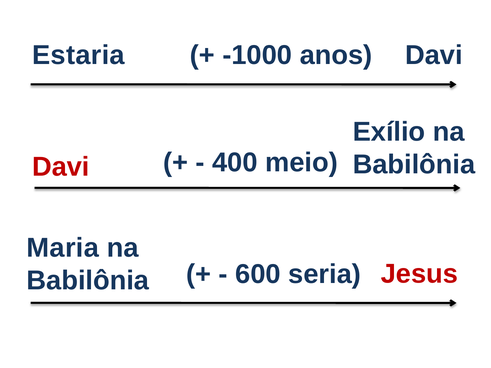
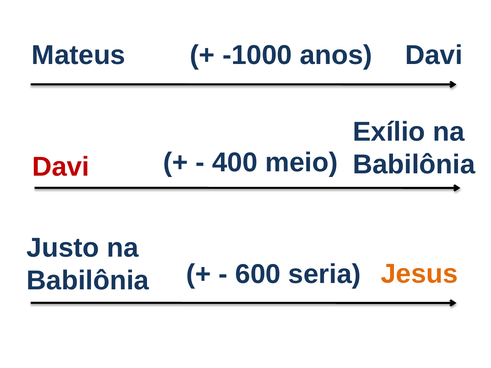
Estaria: Estaria -> Mateus
Maria: Maria -> Justo
Jesus colour: red -> orange
